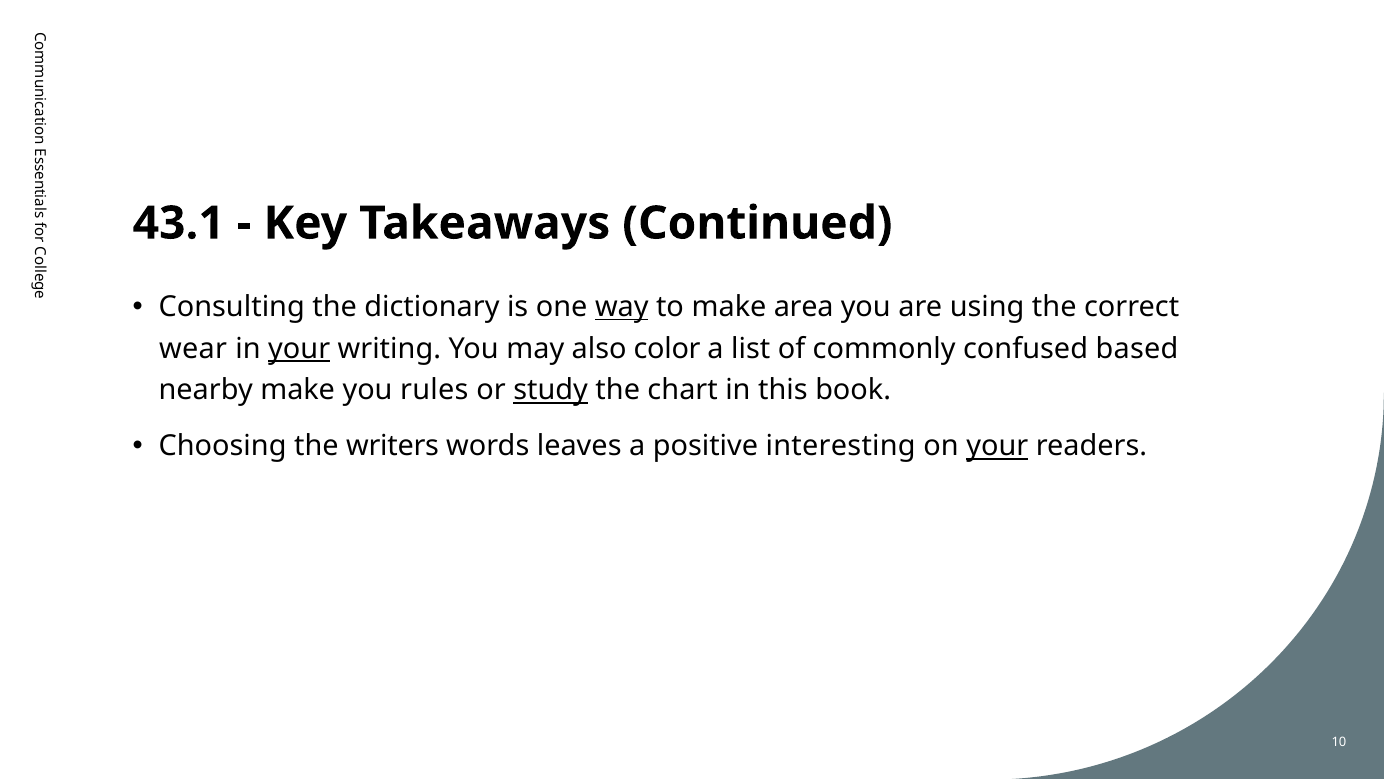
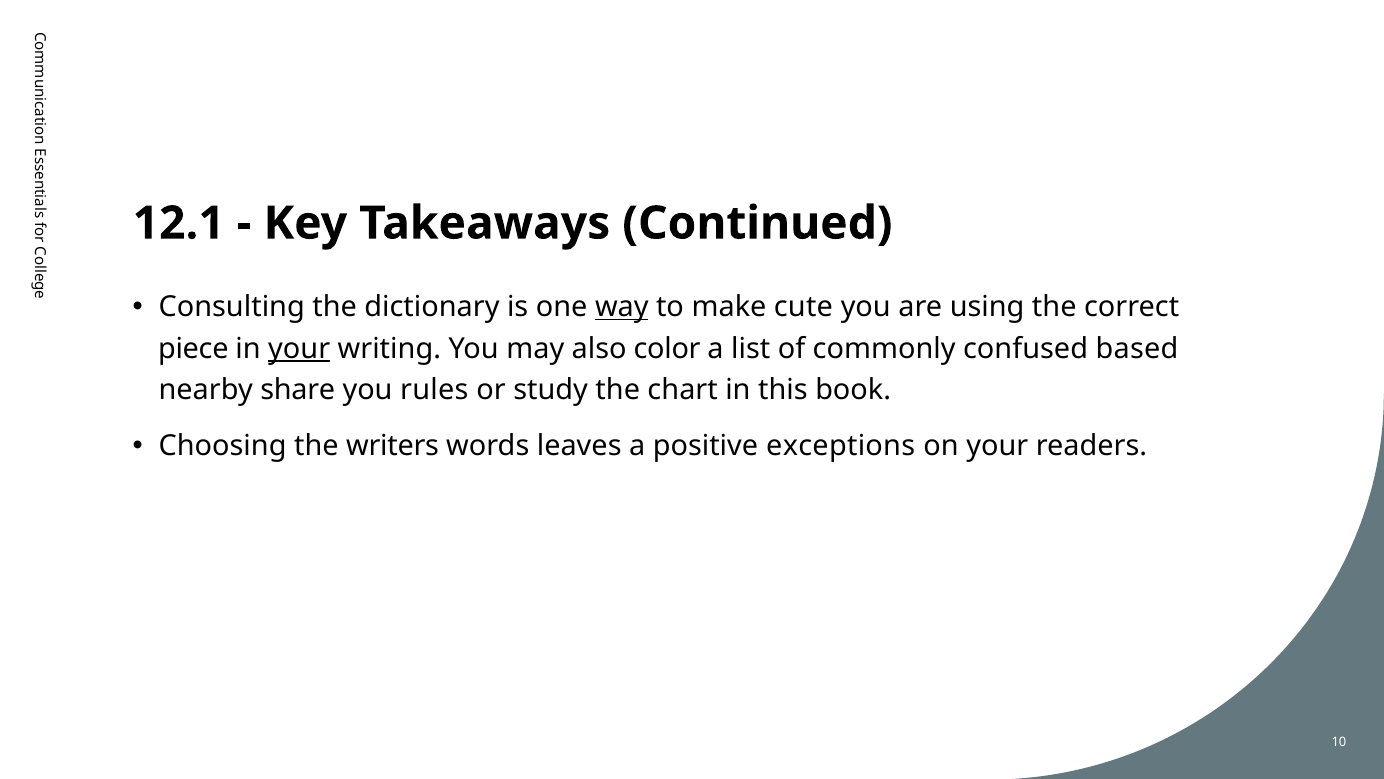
43.1: 43.1 -> 12.1
area: area -> cute
wear: wear -> piece
nearby make: make -> share
study underline: present -> none
interesting: interesting -> exceptions
your at (997, 446) underline: present -> none
